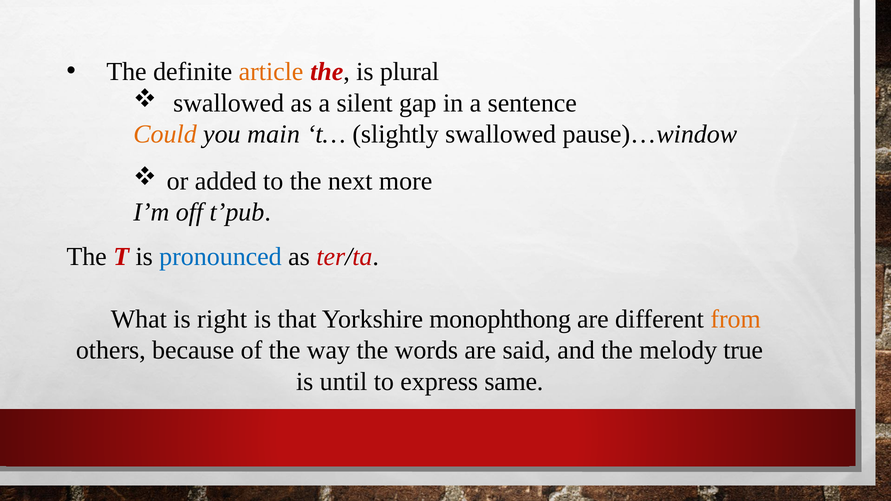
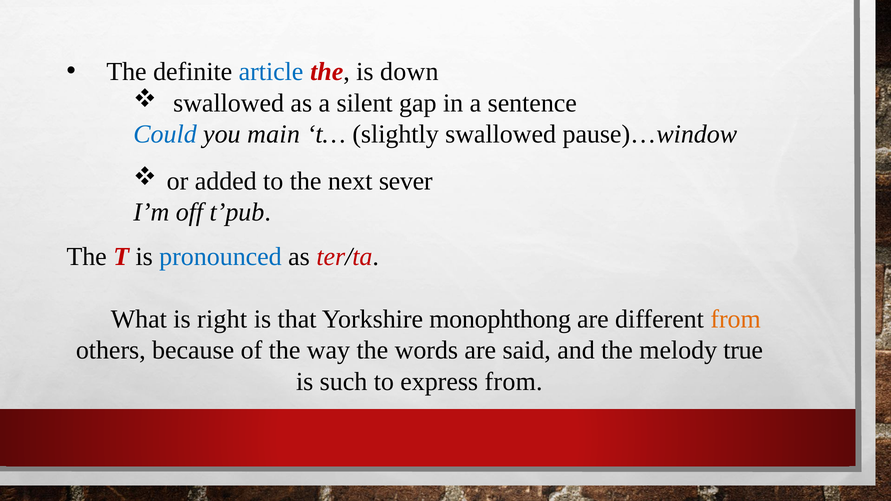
article colour: orange -> blue
plural: plural -> down
Could colour: orange -> blue
more: more -> sever
until: until -> such
express same: same -> from
